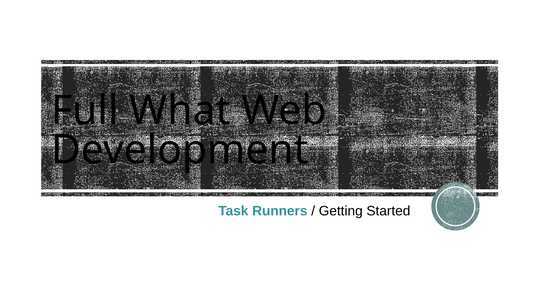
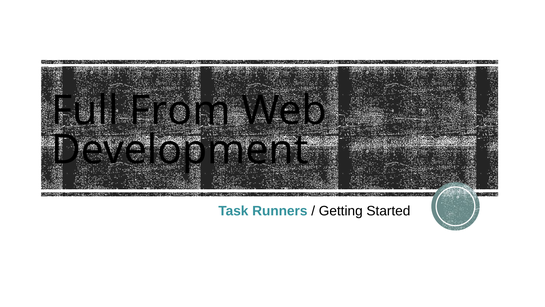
What: What -> From
